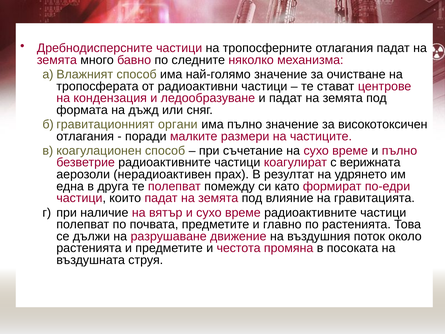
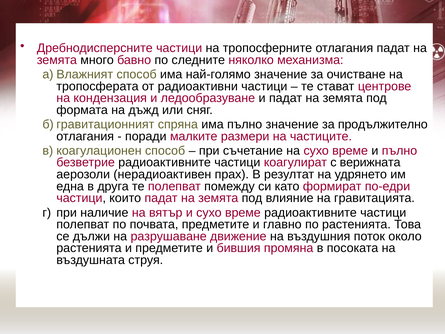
органи: органи -> спряна
високотоксичен: високотоксичен -> продължително
честота: честота -> бившия
